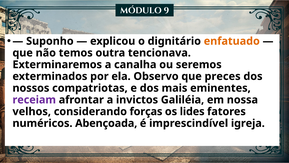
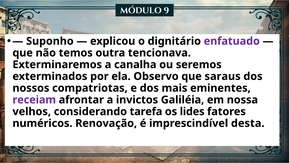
enfatuado colour: orange -> purple
preces: preces -> saraus
forças: forças -> tarefa
Abençoada: Abençoada -> Renovação
igreja: igreja -> desta
